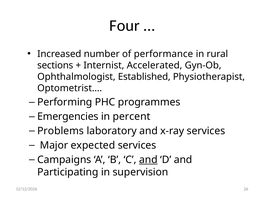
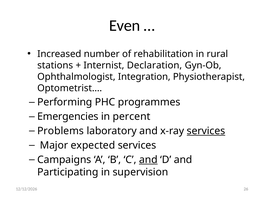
Four: Four -> Even
performance: performance -> rehabilitation
sections: sections -> stations
Accelerated: Accelerated -> Declaration
Established: Established -> Integration
services at (206, 131) underline: none -> present
